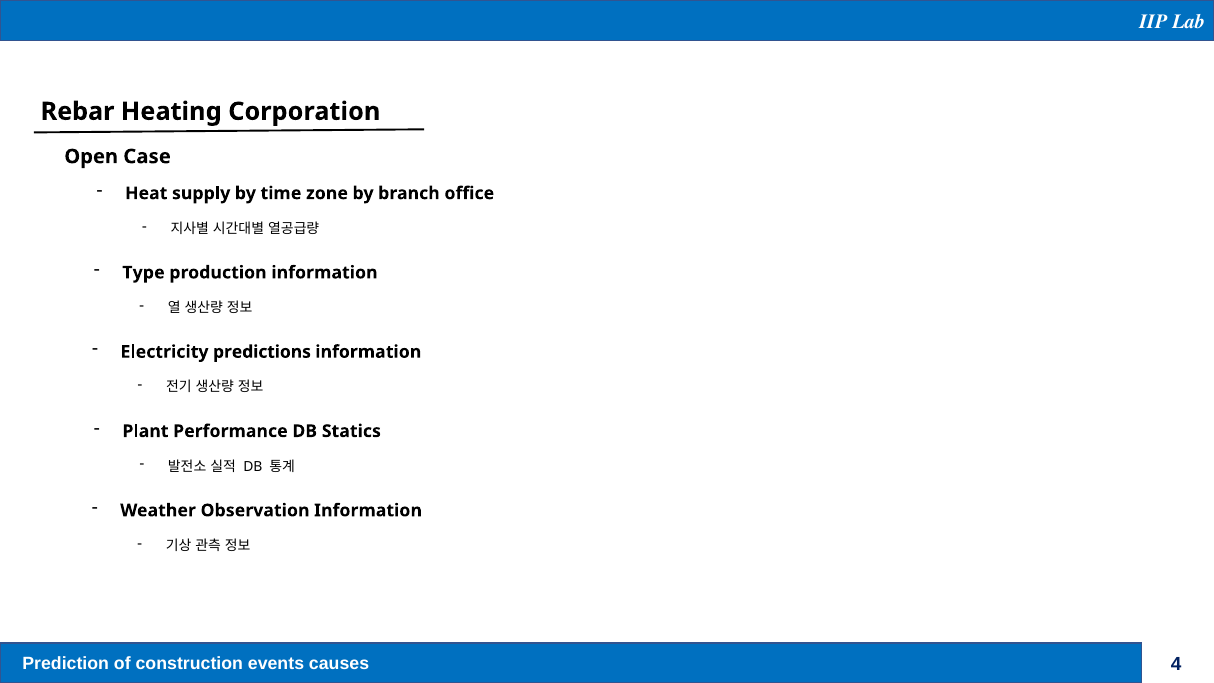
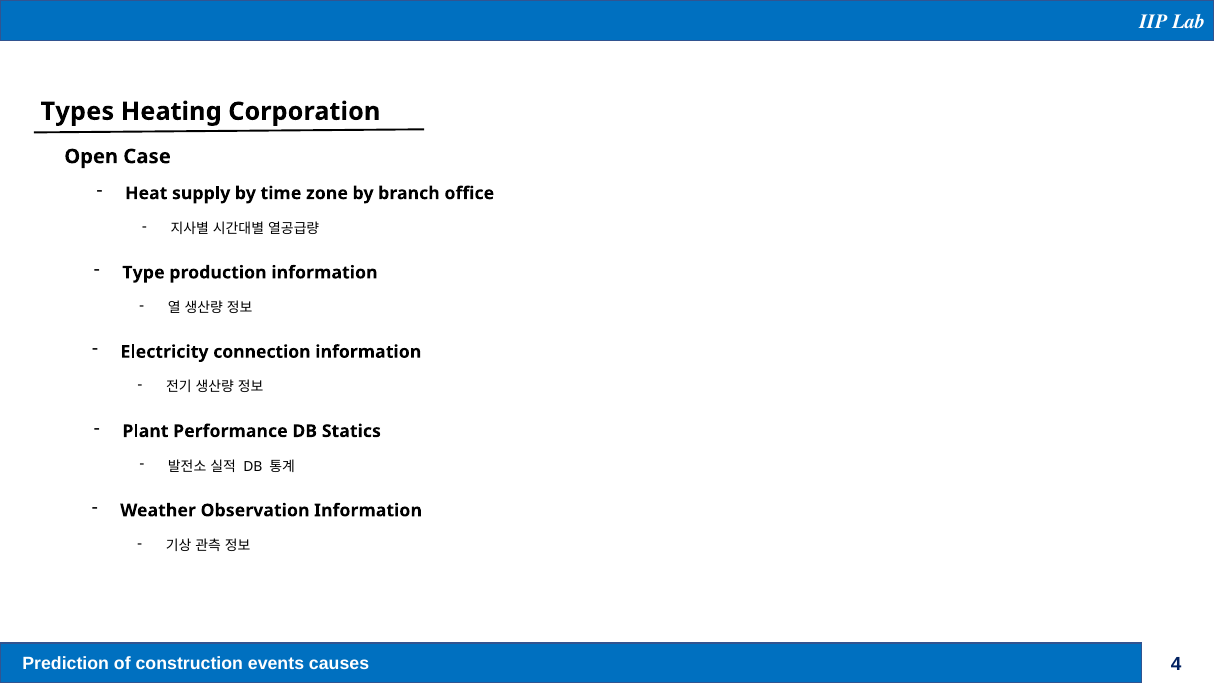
Rebar: Rebar -> Types
predictions: predictions -> connection
